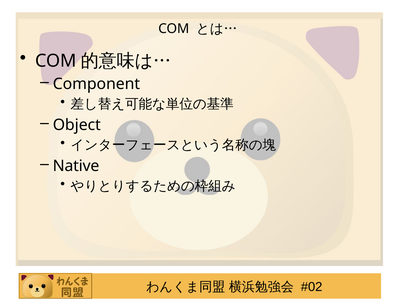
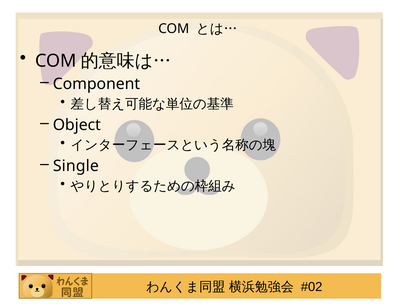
Native: Native -> Single
